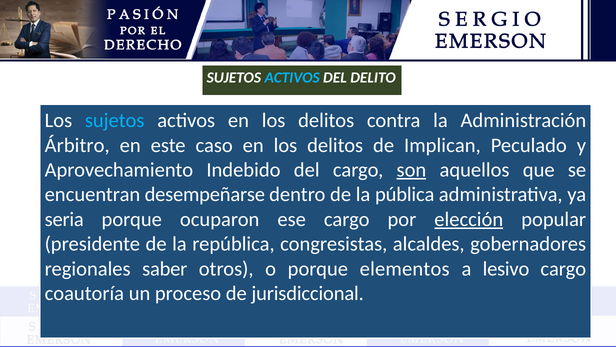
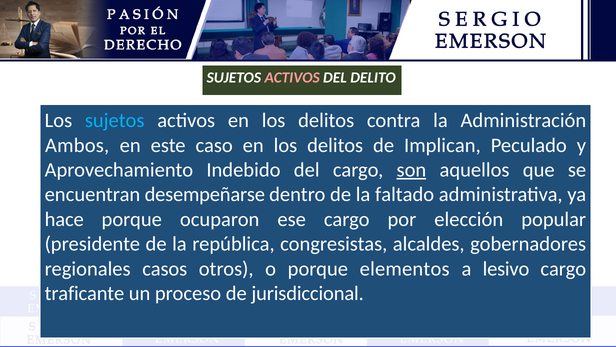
ACTIVOS at (292, 78) colour: light blue -> pink
Árbitro: Árbitro -> Ambos
pública: pública -> faltado
seria: seria -> hace
elección underline: present -> none
saber: saber -> casos
coautoría: coautoría -> traficante
